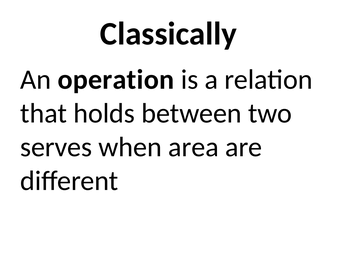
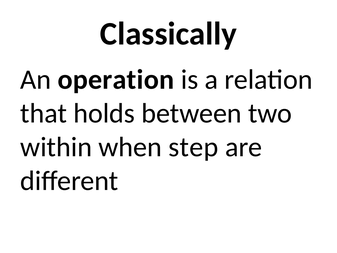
serves: serves -> within
area: area -> step
